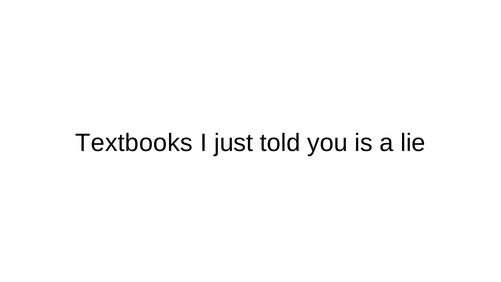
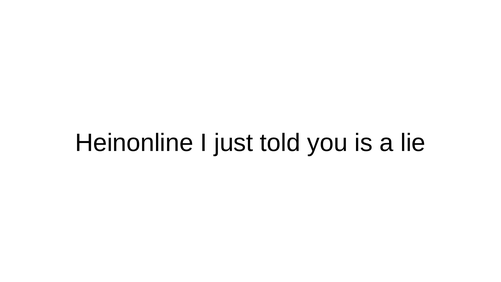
Textbooks: Textbooks -> Heinonline
